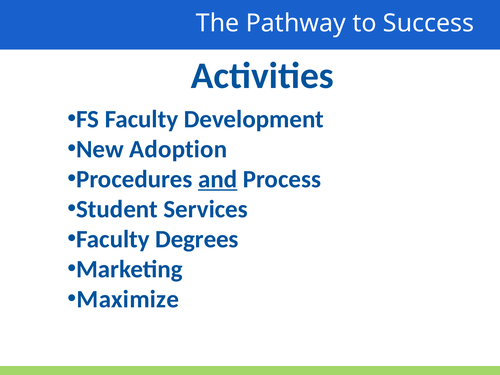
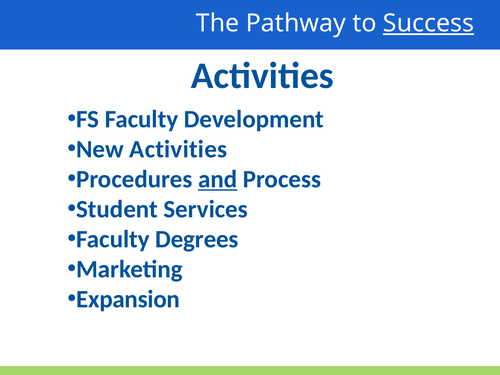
Success underline: none -> present
New Adoption: Adoption -> Activities
Maximize: Maximize -> Expansion
